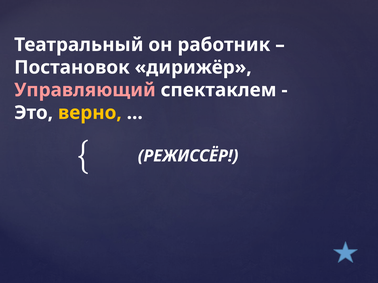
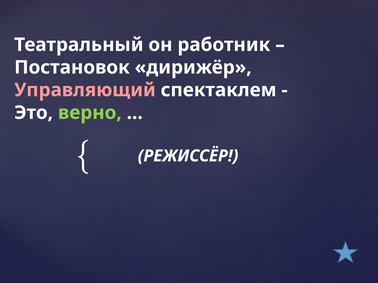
верно colour: yellow -> light green
